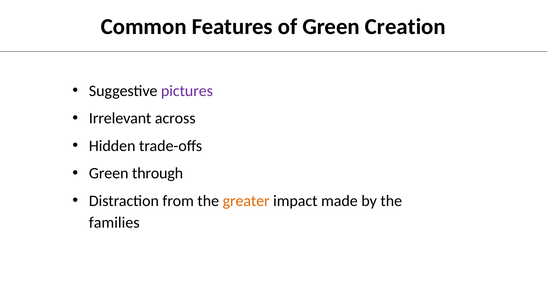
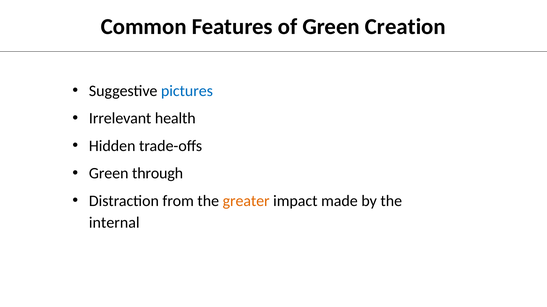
pictures colour: purple -> blue
across: across -> health
families: families -> internal
